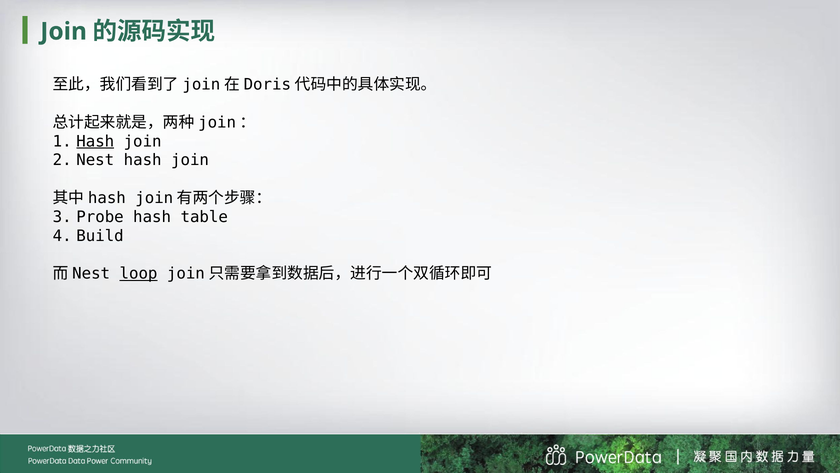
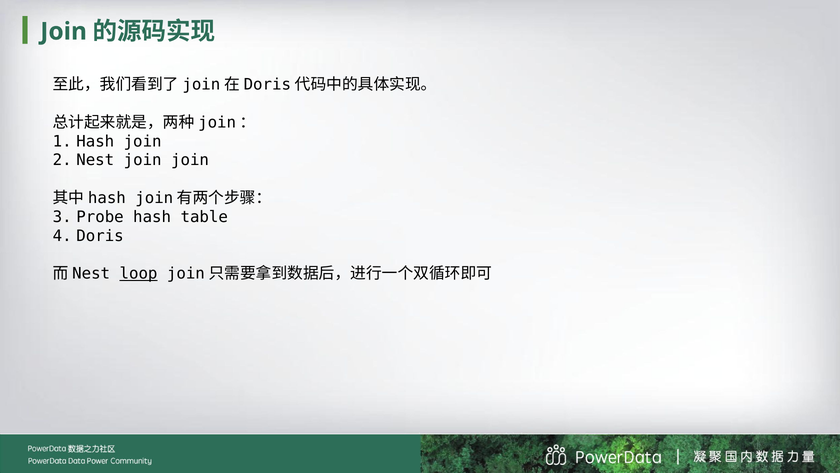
Hash at (95, 141) underline: present -> none
Nest hash: hash -> join
Build: Build -> Doris
